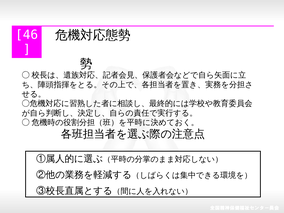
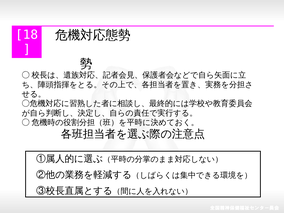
46: 46 -> 18
